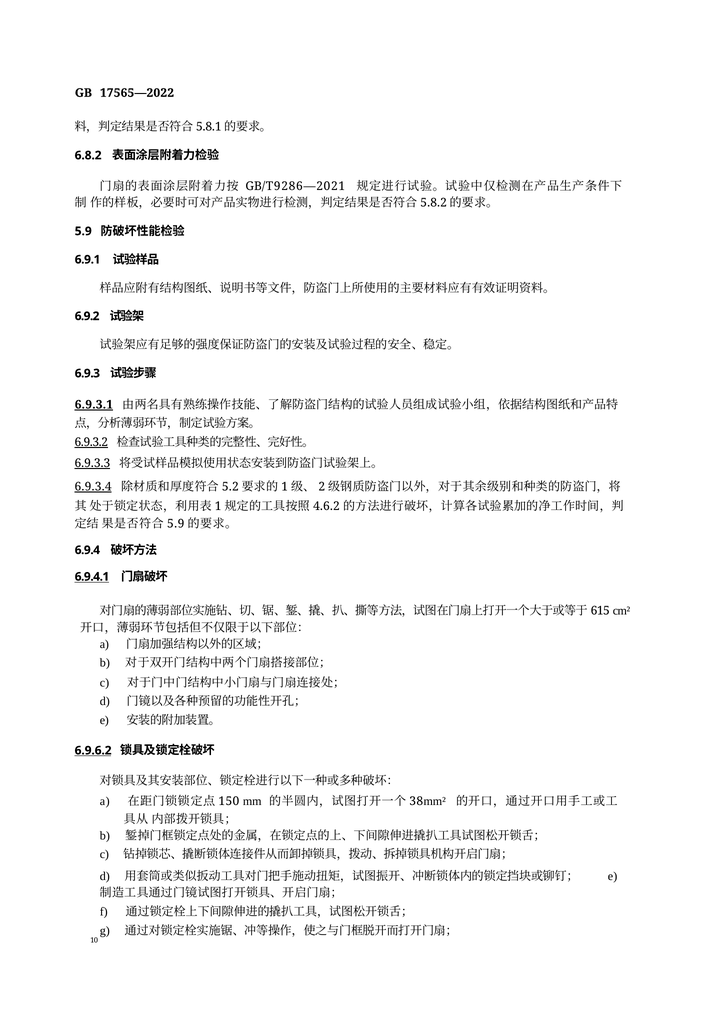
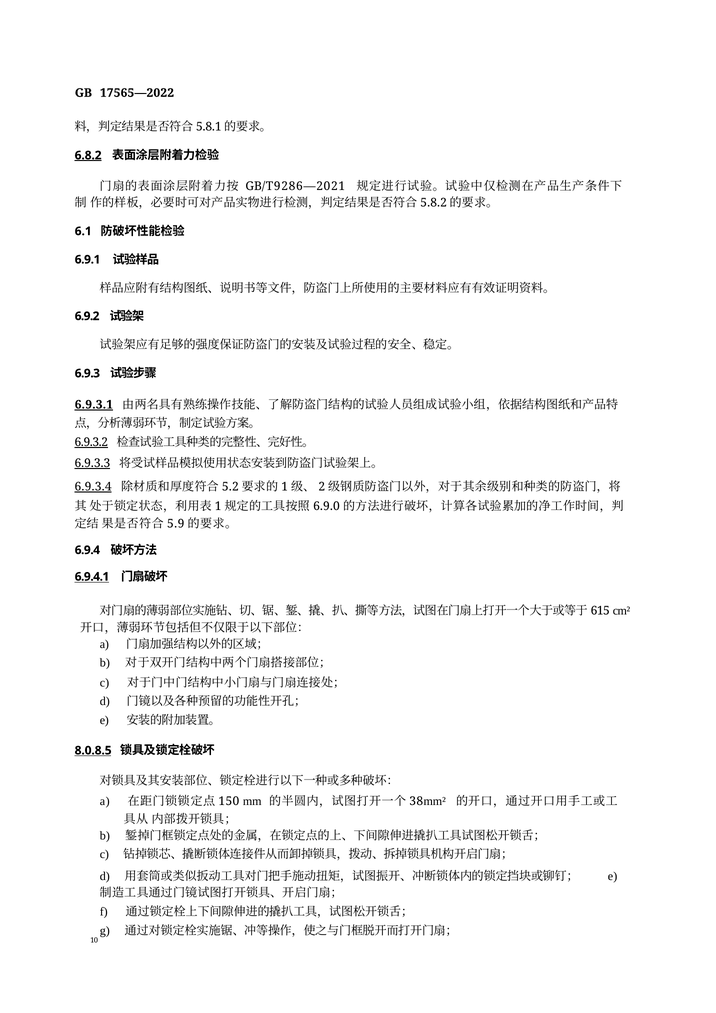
6.8.2 underline: none -> present
5.9 at (83, 231): 5.9 -> 6.1
4.6.2: 4.6.2 -> 6.9.0
6.9.6.2: 6.9.6.2 -> 8.0.8.5
